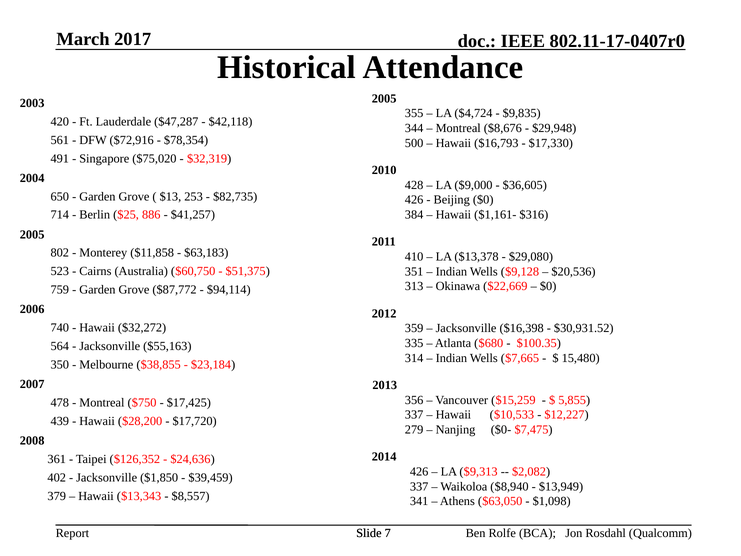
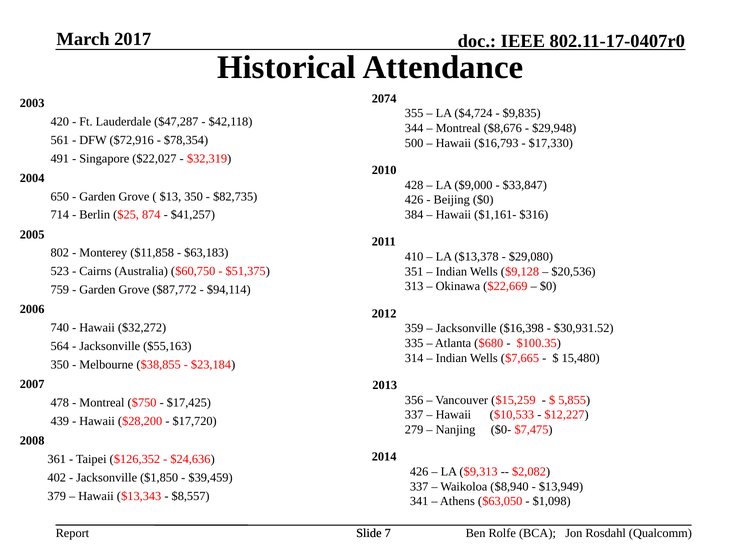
2005 at (384, 98): 2005 -> 2074
$75,020: $75,020 -> $22,027
$36,605: $36,605 -> $33,847
$13 253: 253 -> 350
886: 886 -> 874
